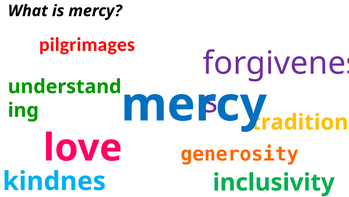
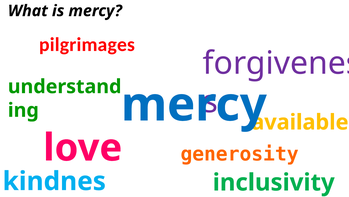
tradition: tradition -> available
